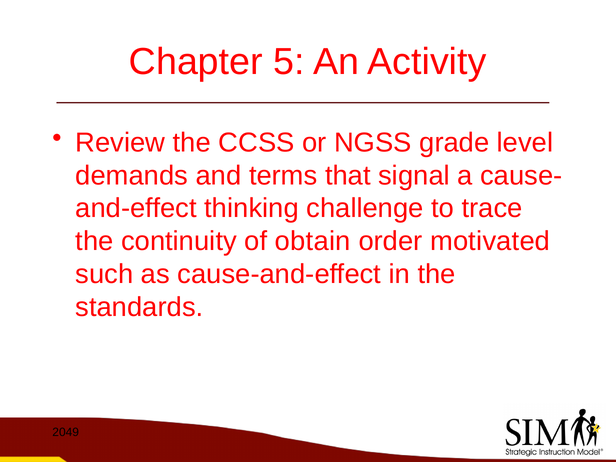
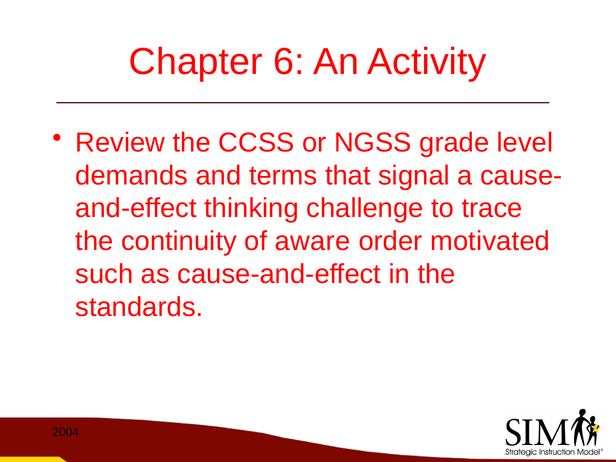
5: 5 -> 6
obtain: obtain -> aware
2049: 2049 -> 2004
